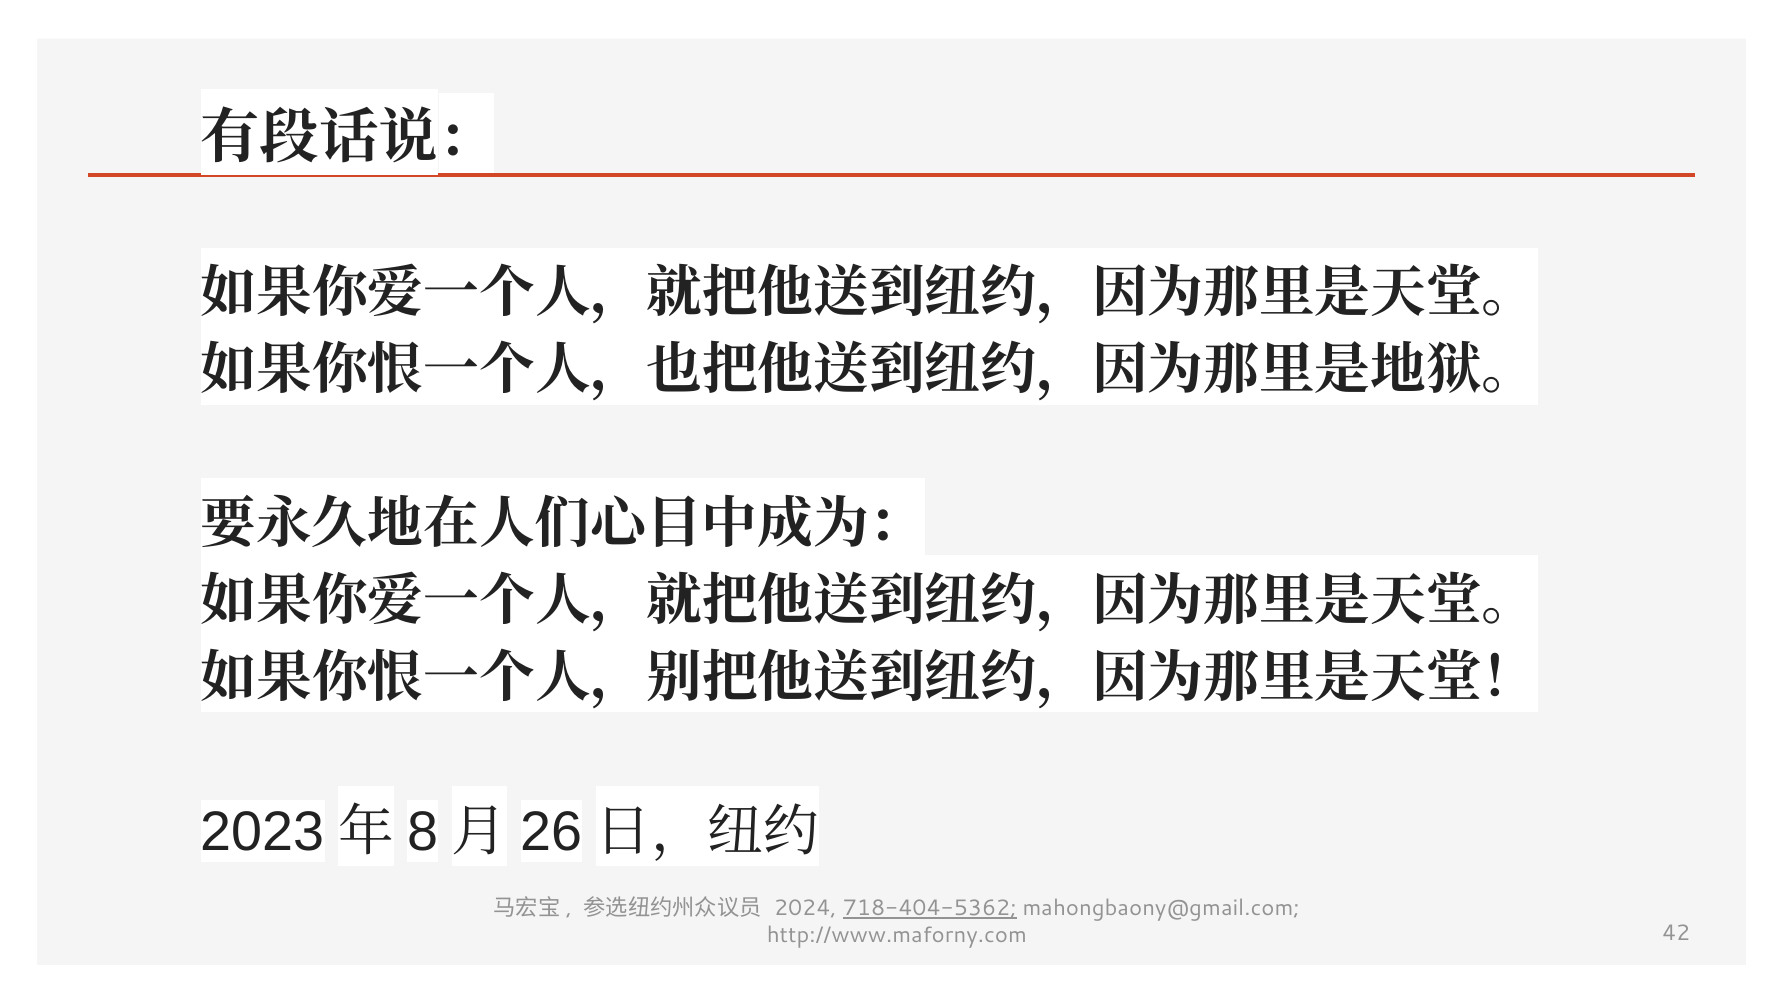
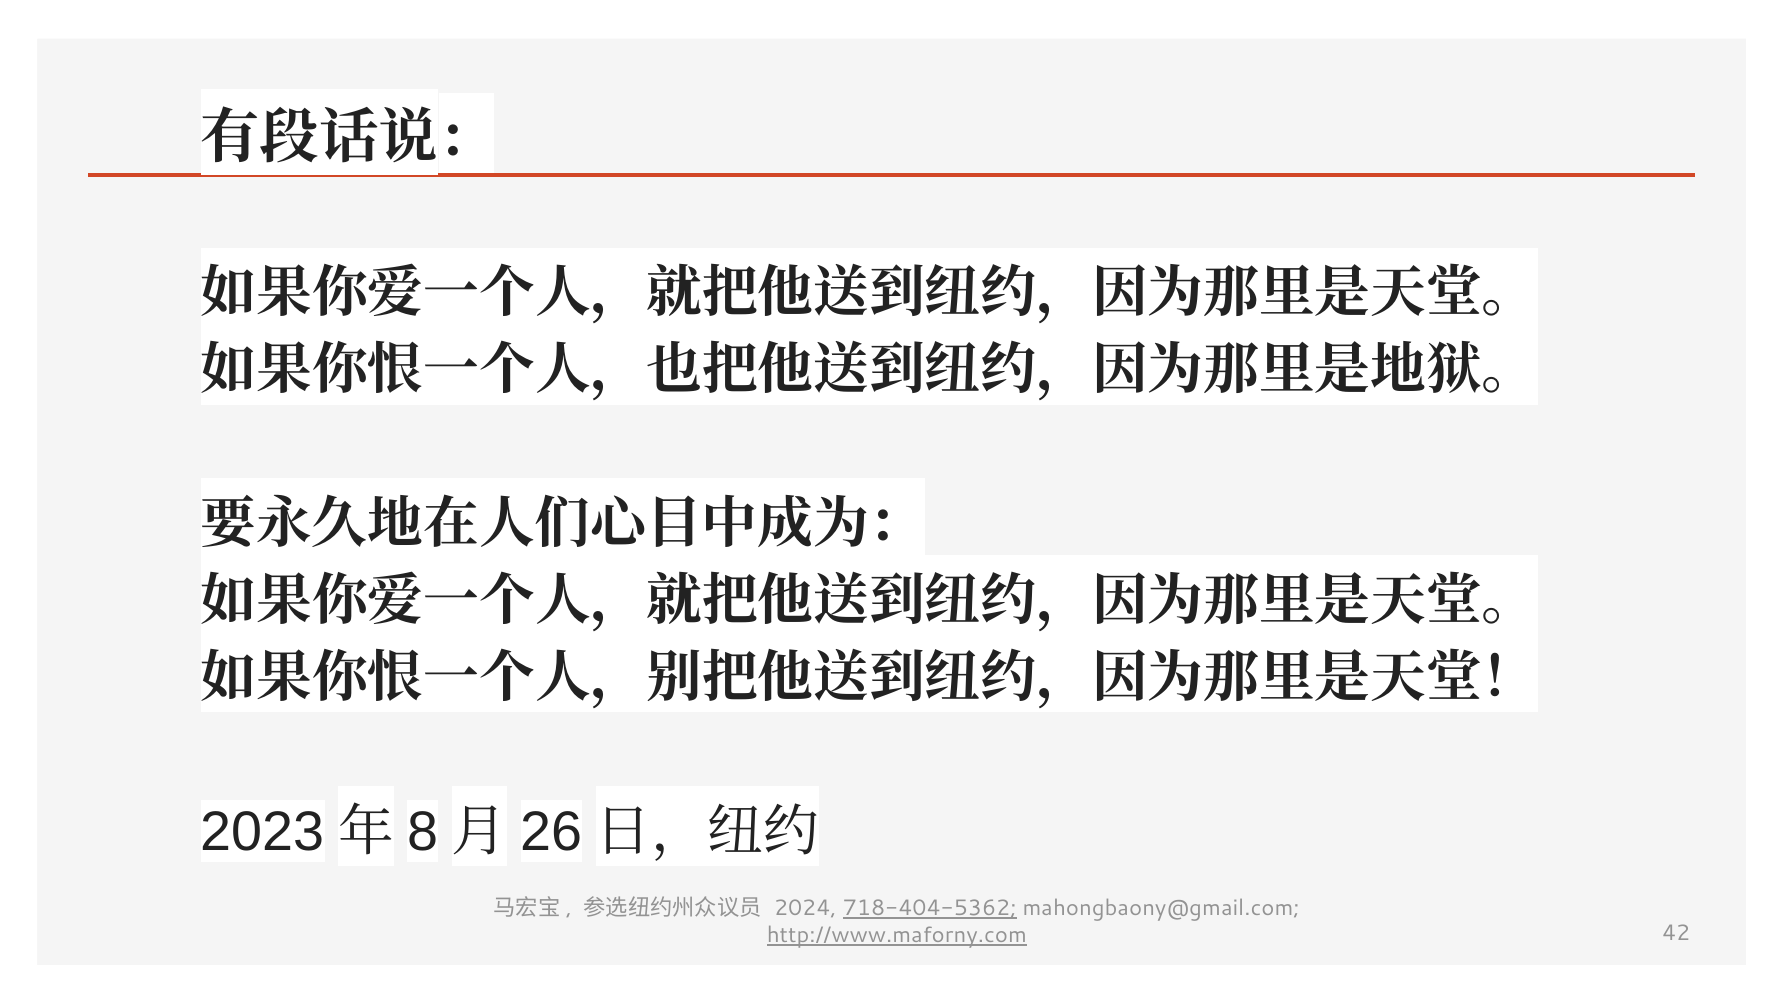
http://www.maforny.com underline: none -> present
